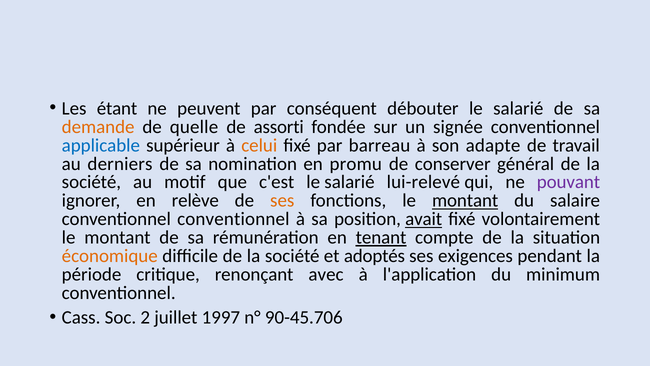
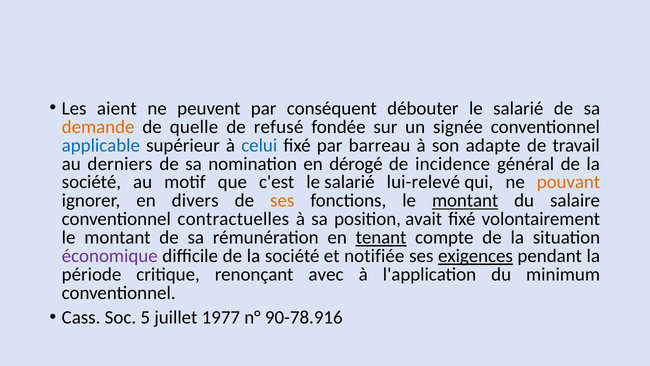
étant: étant -> aient
assorti: assorti -> refusé
celui colour: orange -> blue
promu: promu -> dérogé
conserver: conserver -> incidence
pouvant colour: purple -> orange
relève: relève -> divers
conventionnel conventionnel: conventionnel -> contractuelles
avait underline: present -> none
économique colour: orange -> purple
adoptés: adoptés -> notifiée
exigences underline: none -> present
2: 2 -> 5
1997: 1997 -> 1977
90-45.706: 90-45.706 -> 90-78.916
